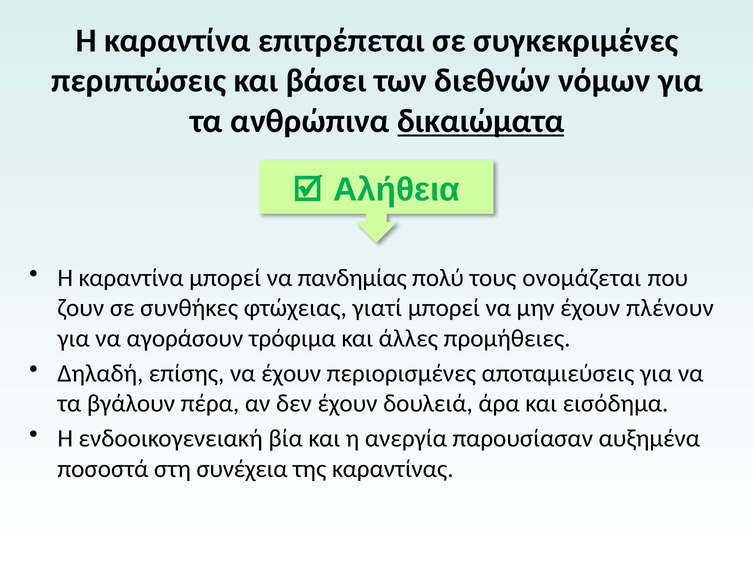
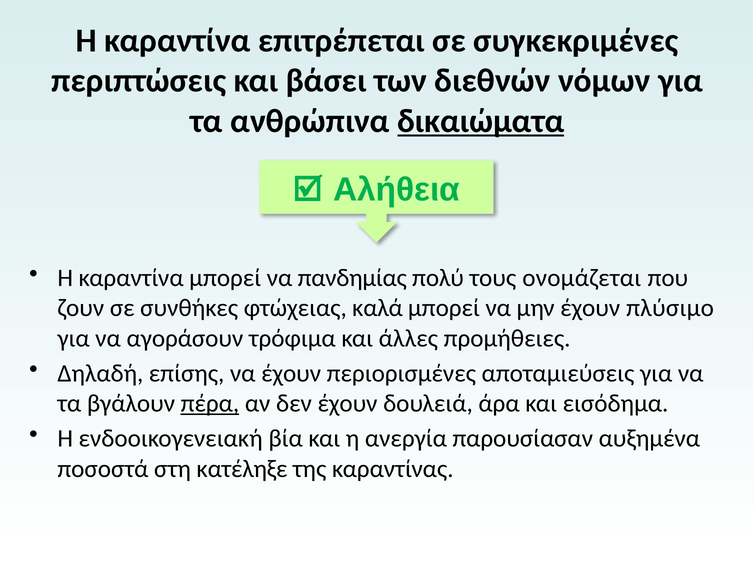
γιατί: γιατί -> καλά
πλένουν: πλένουν -> πλύσιμο
πέρα underline: none -> present
συνέχεια: συνέχεια -> κατέληξε
